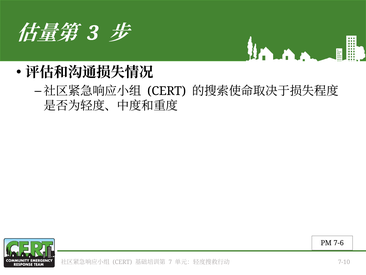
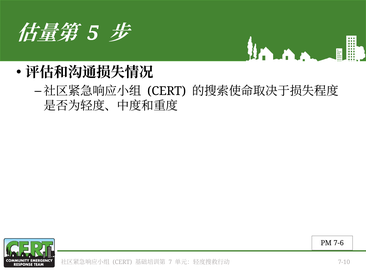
3: 3 -> 5
